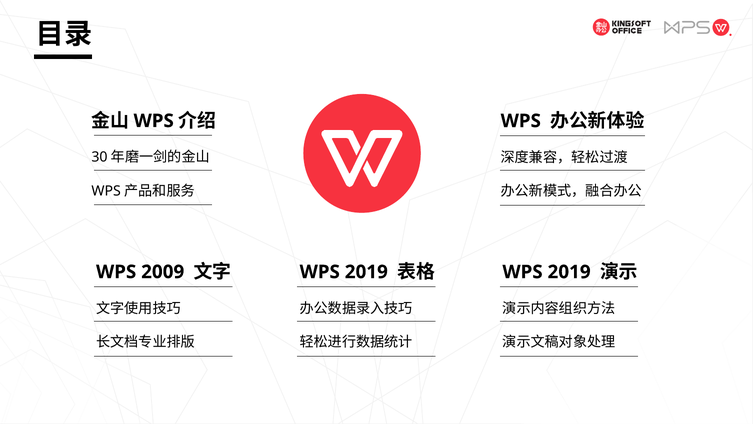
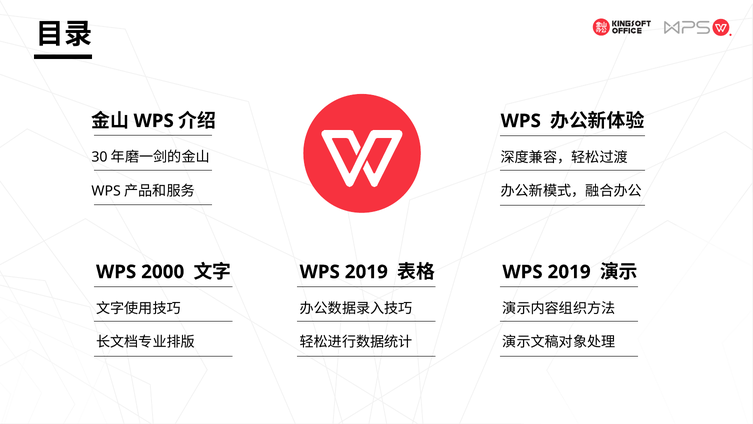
2009: 2009 -> 2000
